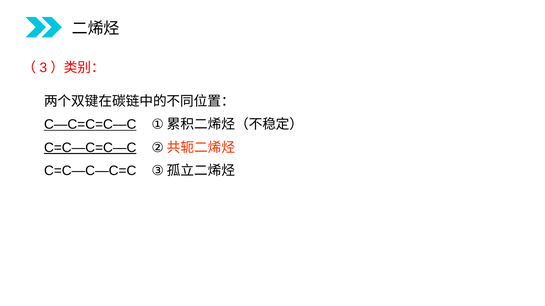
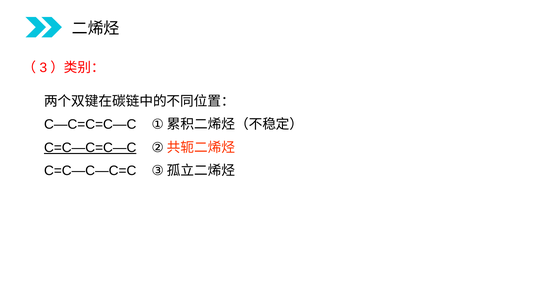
C—C=C=C—C underline: present -> none
